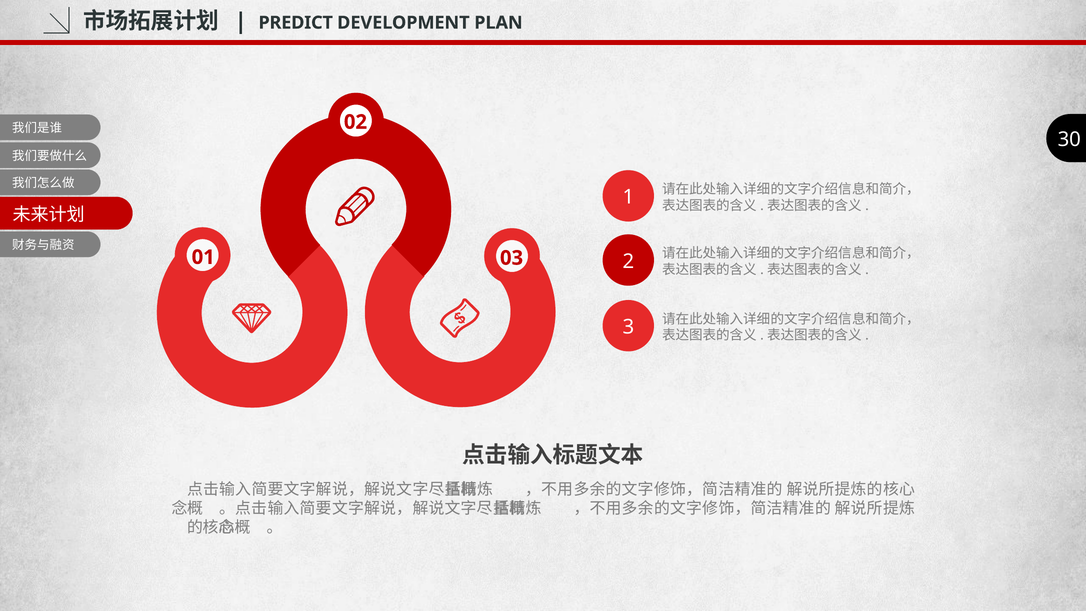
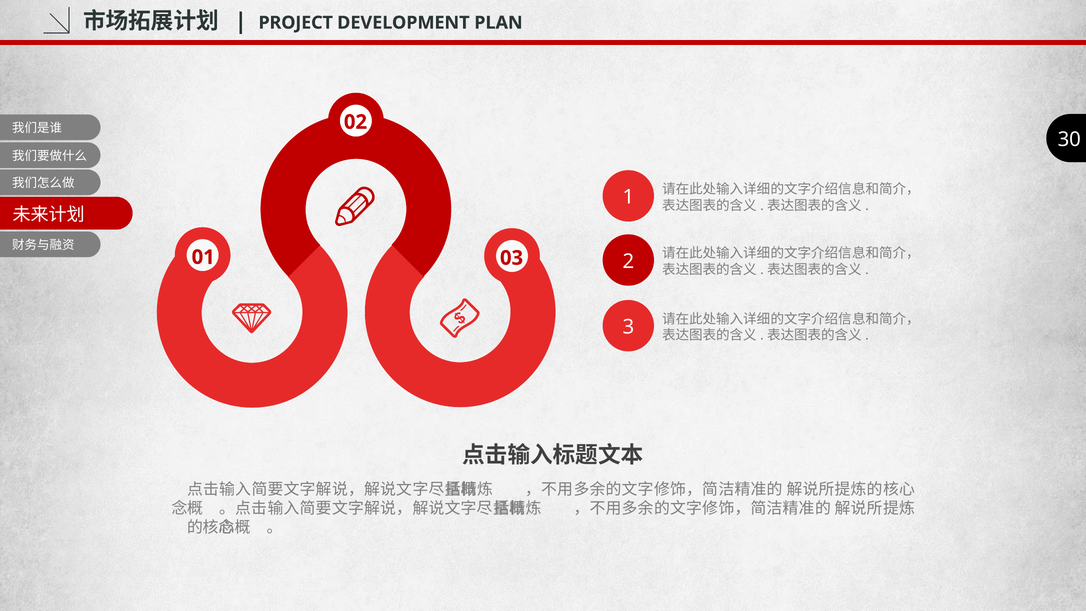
PREDICT: PREDICT -> PROJECT
